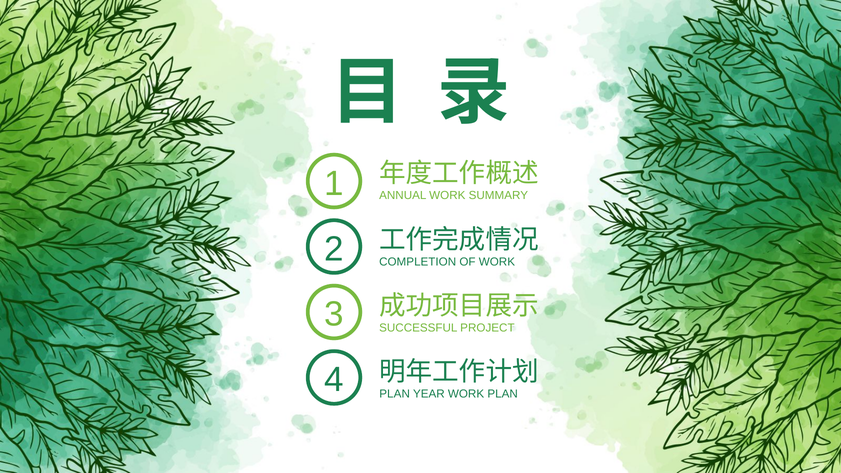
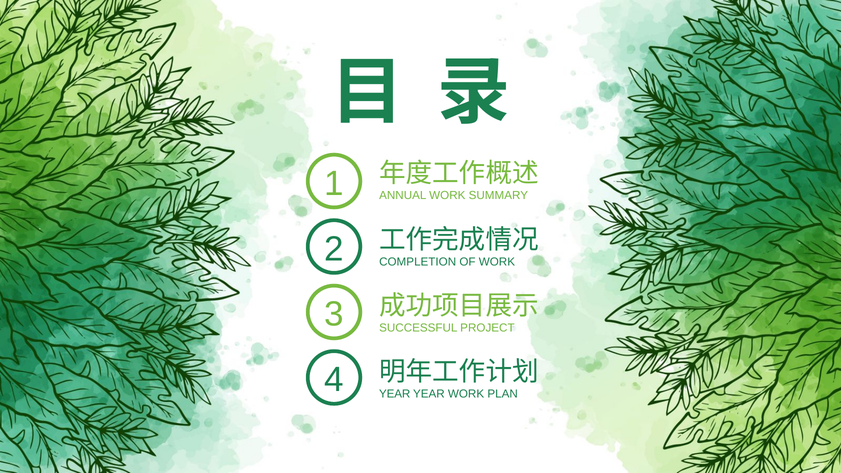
PLAN at (395, 394): PLAN -> YEAR
